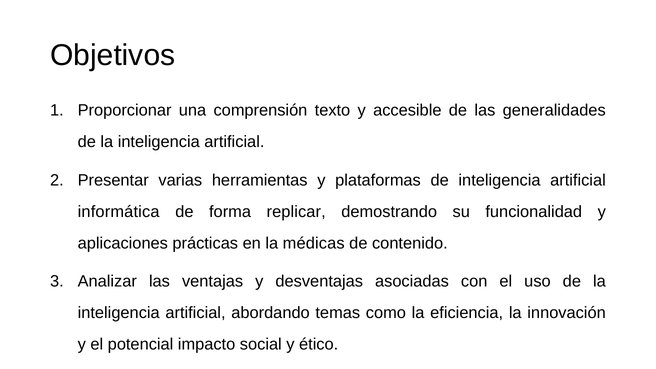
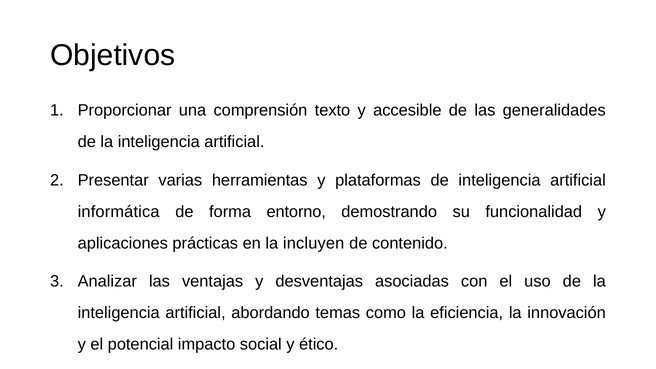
replicar: replicar -> entorno
médicas: médicas -> incluyen
